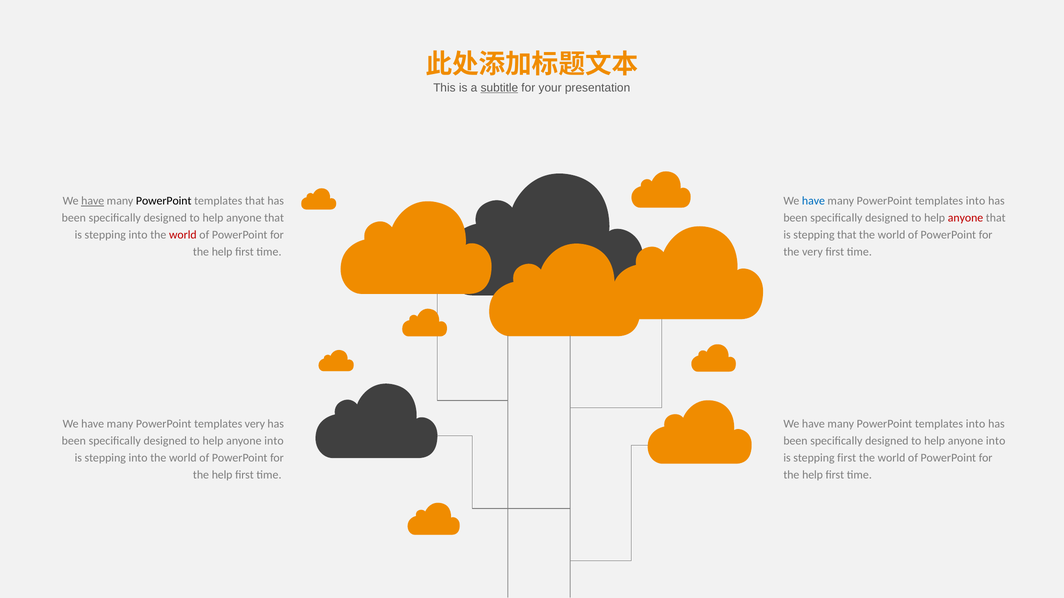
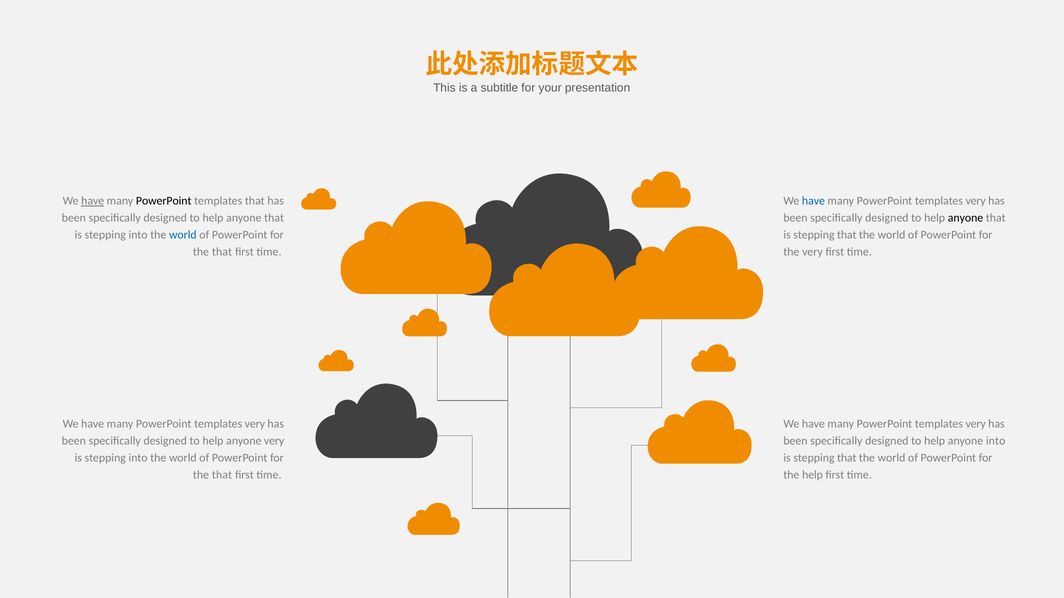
subtitle underline: present -> none
into at (976, 201): into -> very
anyone at (966, 218) colour: red -> black
world at (183, 235) colour: red -> blue
help at (222, 252): help -> that
into at (976, 424): into -> very
into at (274, 441): into -> very
first at (847, 458): first -> that
help at (222, 475): help -> that
